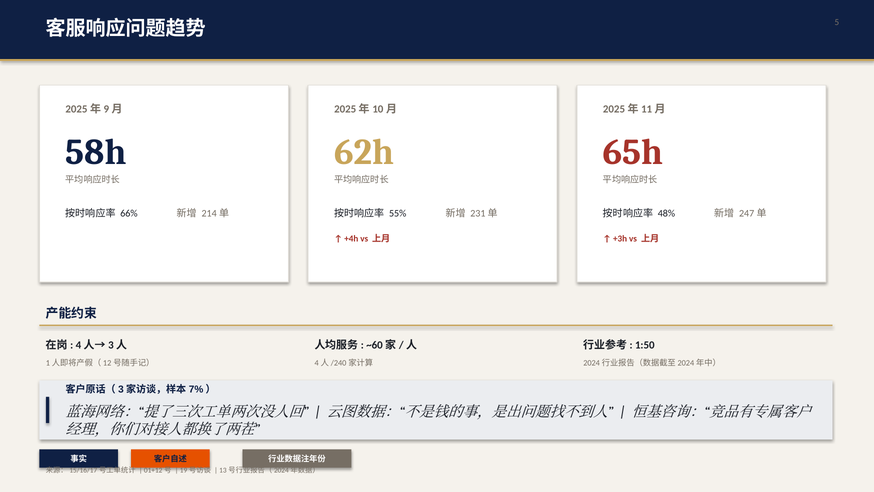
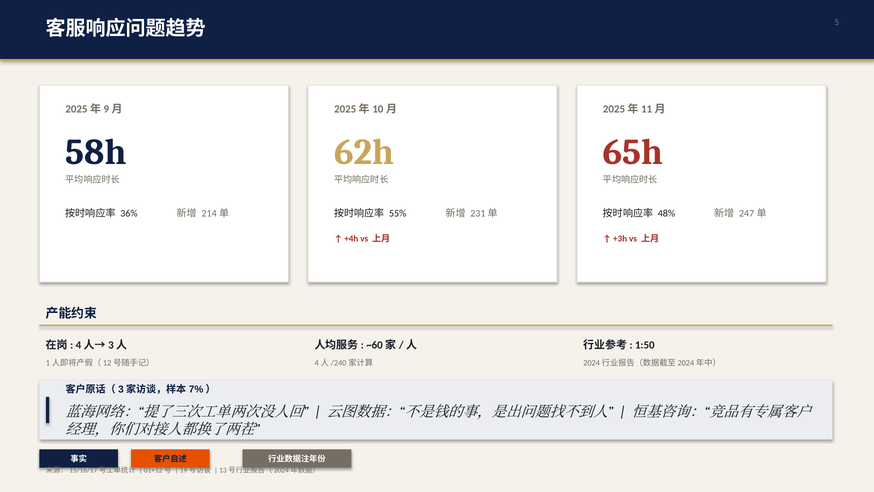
66%: 66% -> 36%
